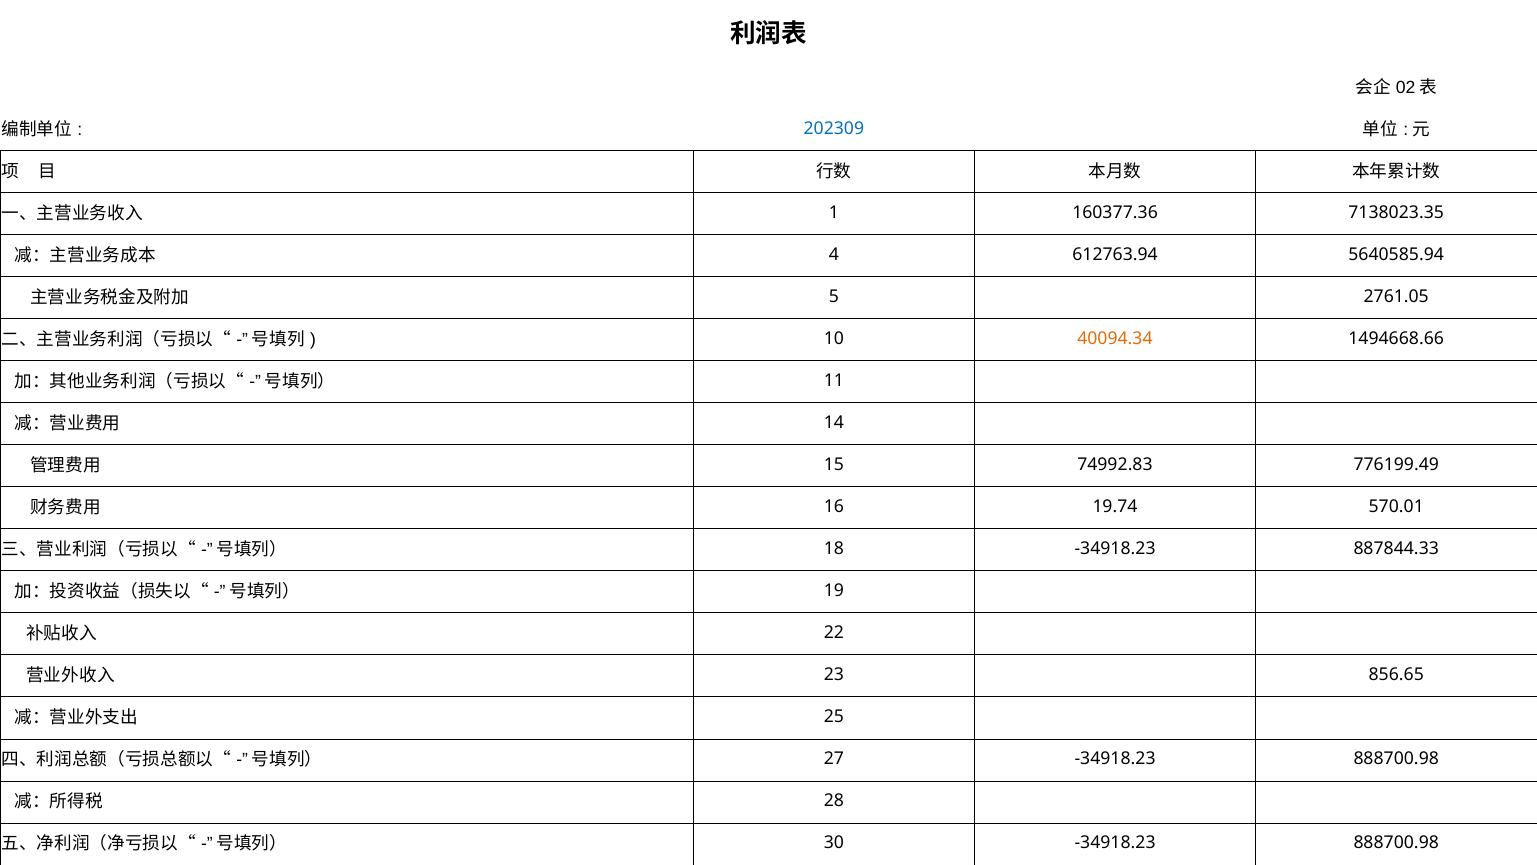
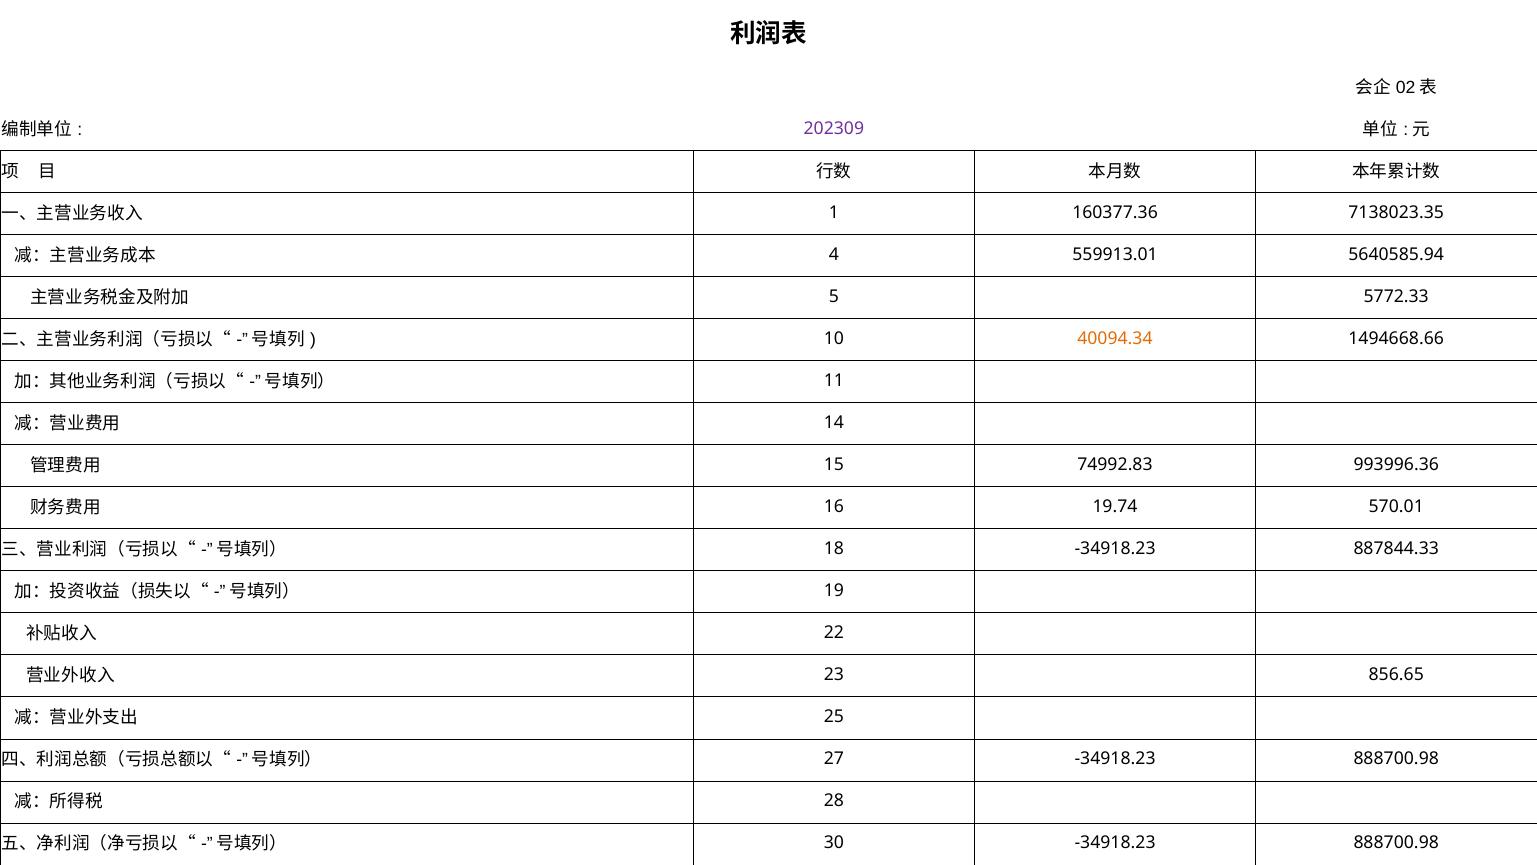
202309 colour: blue -> purple
612763.94: 612763.94 -> 559913.01
2761.05: 2761.05 -> 5772.33
776199.49: 776199.49 -> 993996.36
